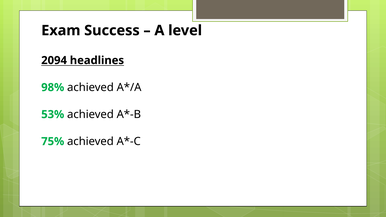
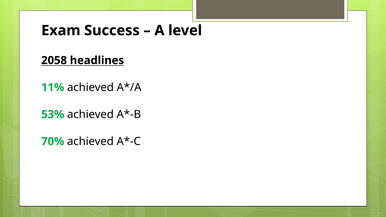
2094: 2094 -> 2058
98%: 98% -> 11%
75%: 75% -> 70%
